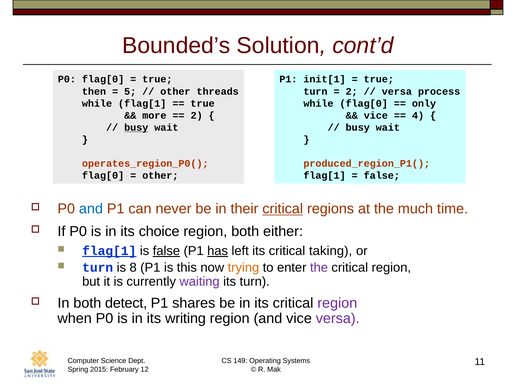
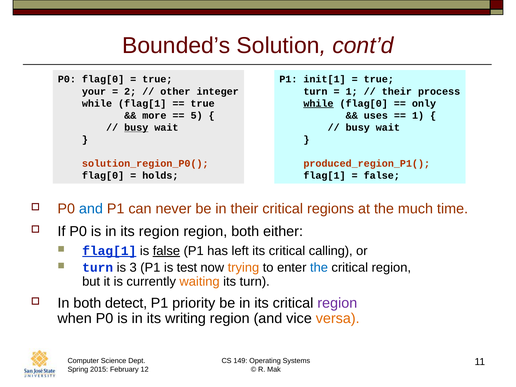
then: then -> your
5: 5 -> 2
threads: threads -> integer
2 at (352, 91): 2 -> 1
versa at (397, 91): versa -> their
while at (318, 103) underline: none -> present
2 at (197, 115): 2 -> 5
vice at (376, 115): vice -> uses
4 at (418, 115): 4 -> 1
operates_region_P0(: operates_region_P0( -> solution_region_P0(
other at (160, 176): other -> holds
critical at (283, 209) underline: present -> none
its choice: choice -> region
has underline: present -> none
taking: taking -> calling
8: 8 -> 3
this: this -> test
the at (319, 267) colour: purple -> blue
waiting colour: purple -> orange
shares: shares -> priority
versa at (338, 319) colour: purple -> orange
